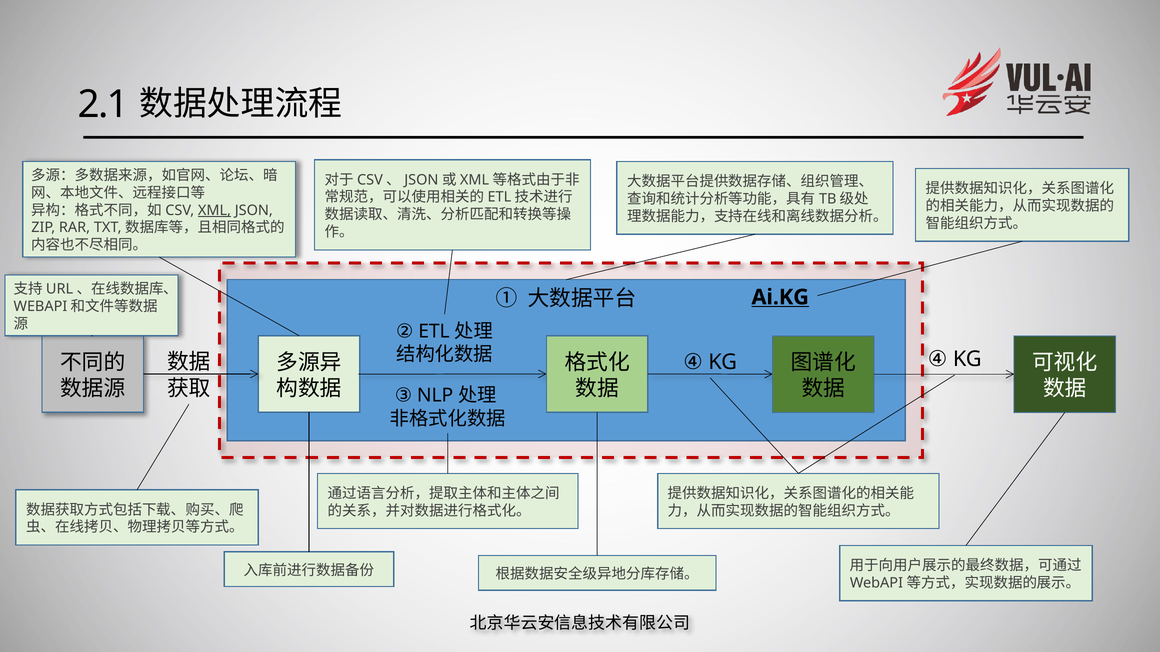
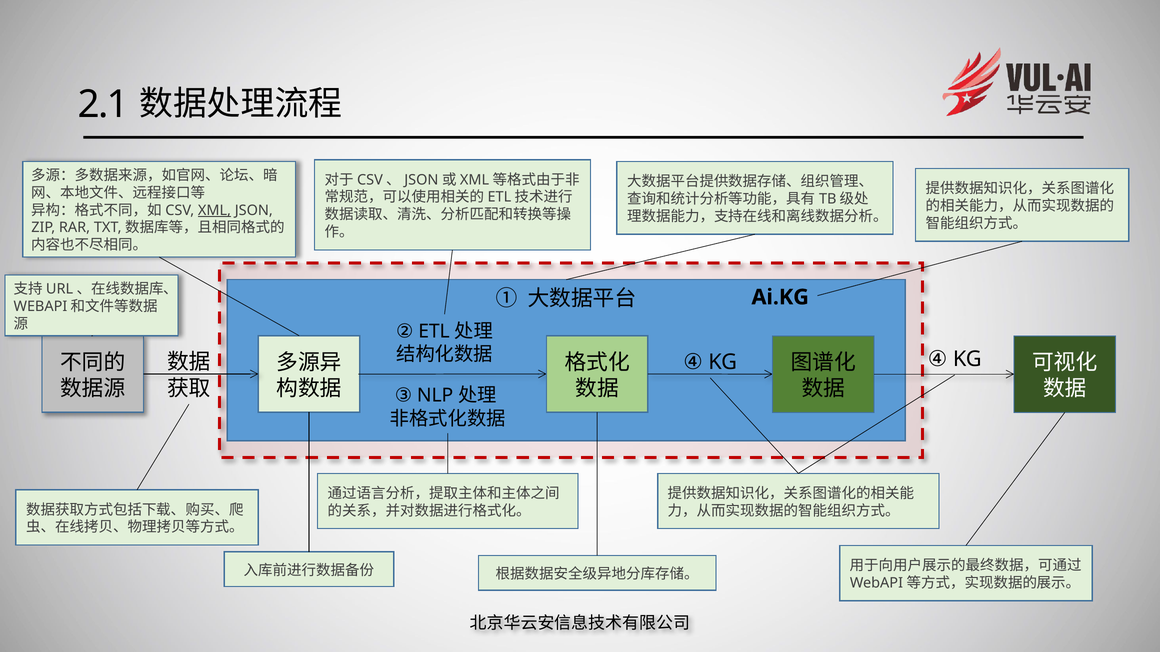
Ai.KG underline: present -> none
